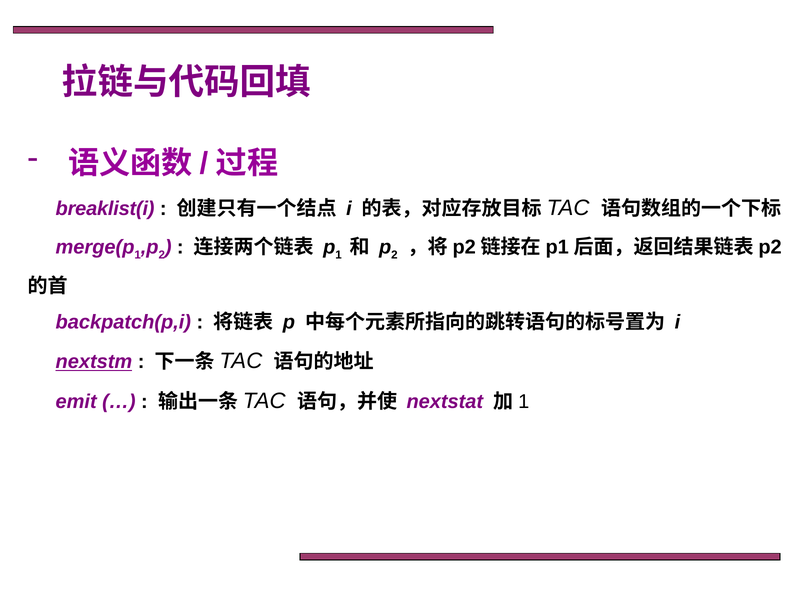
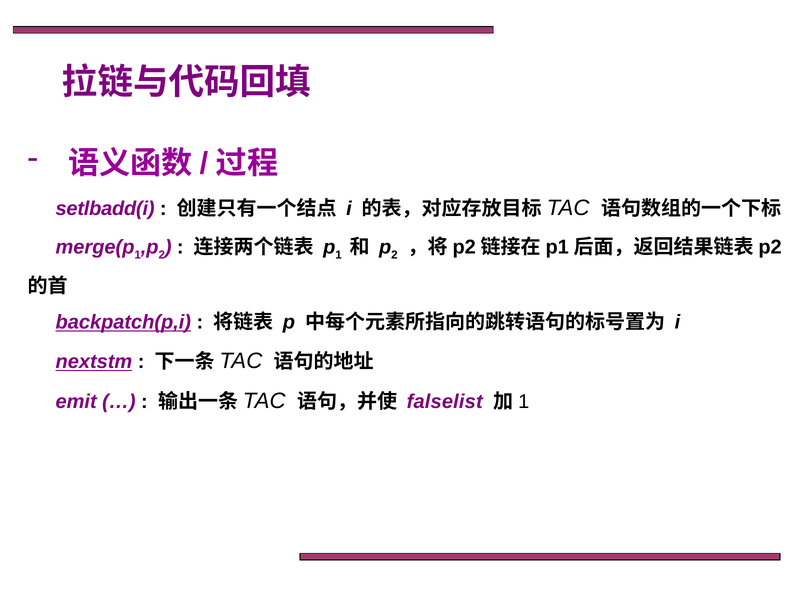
breaklist(i: breaklist(i -> setlbadd(i
backpatch(p,i underline: none -> present
nextstat: nextstat -> falselist
